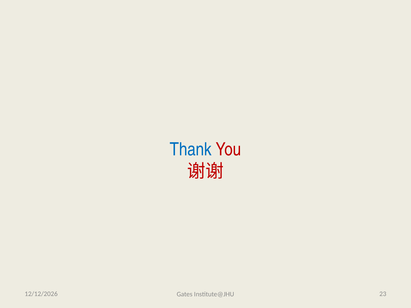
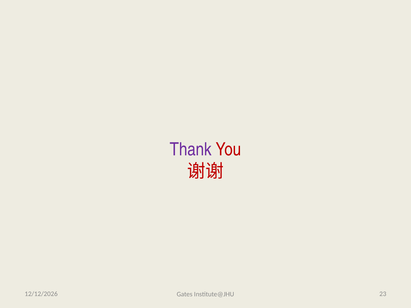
Thank colour: blue -> purple
